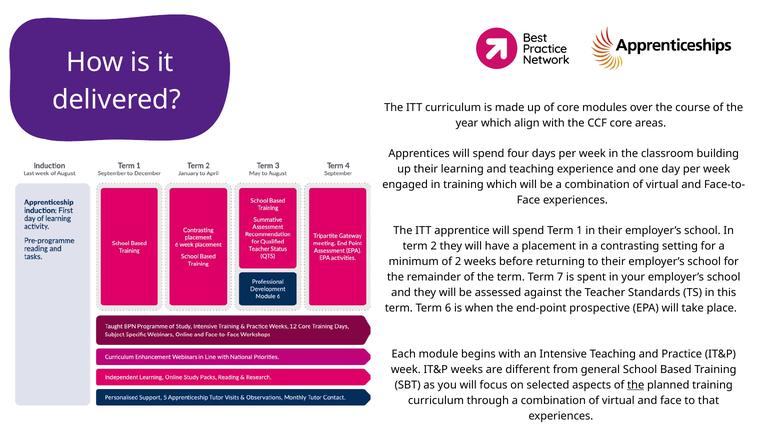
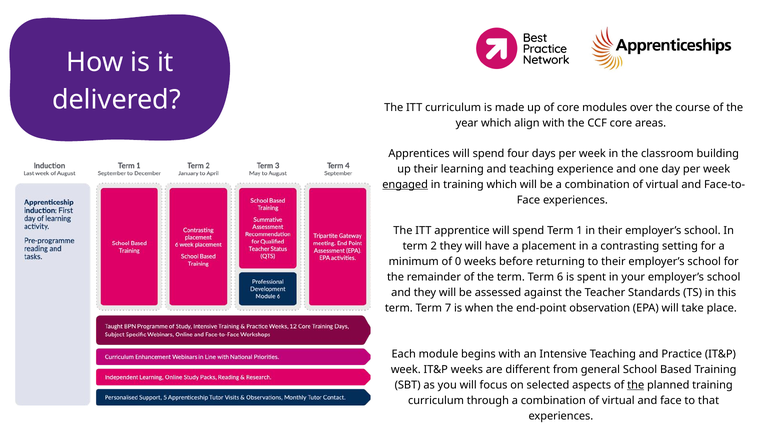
engaged underline: none -> present
of 2: 2 -> 0
7: 7 -> 6
6: 6 -> 7
prospective: prospective -> observation
